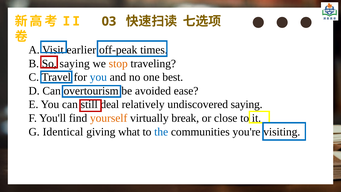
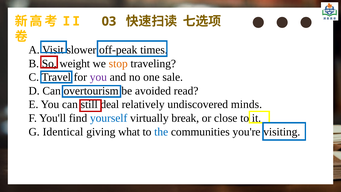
earlier: earlier -> slower
saying at (75, 63): saying -> weight
you at (98, 77) colour: blue -> purple
best: best -> sale
ease: ease -> read
undiscovered saying: saying -> minds
yourself colour: orange -> blue
